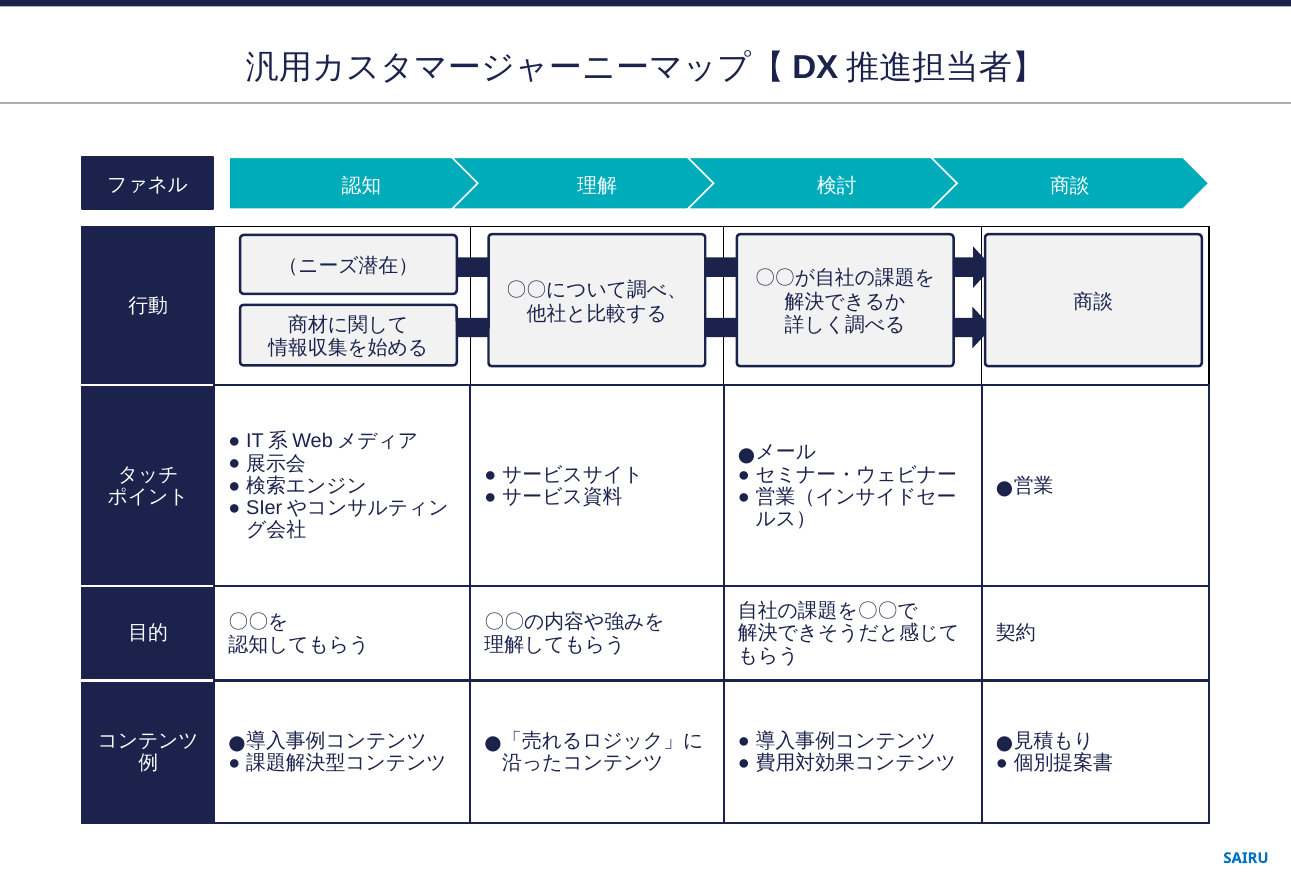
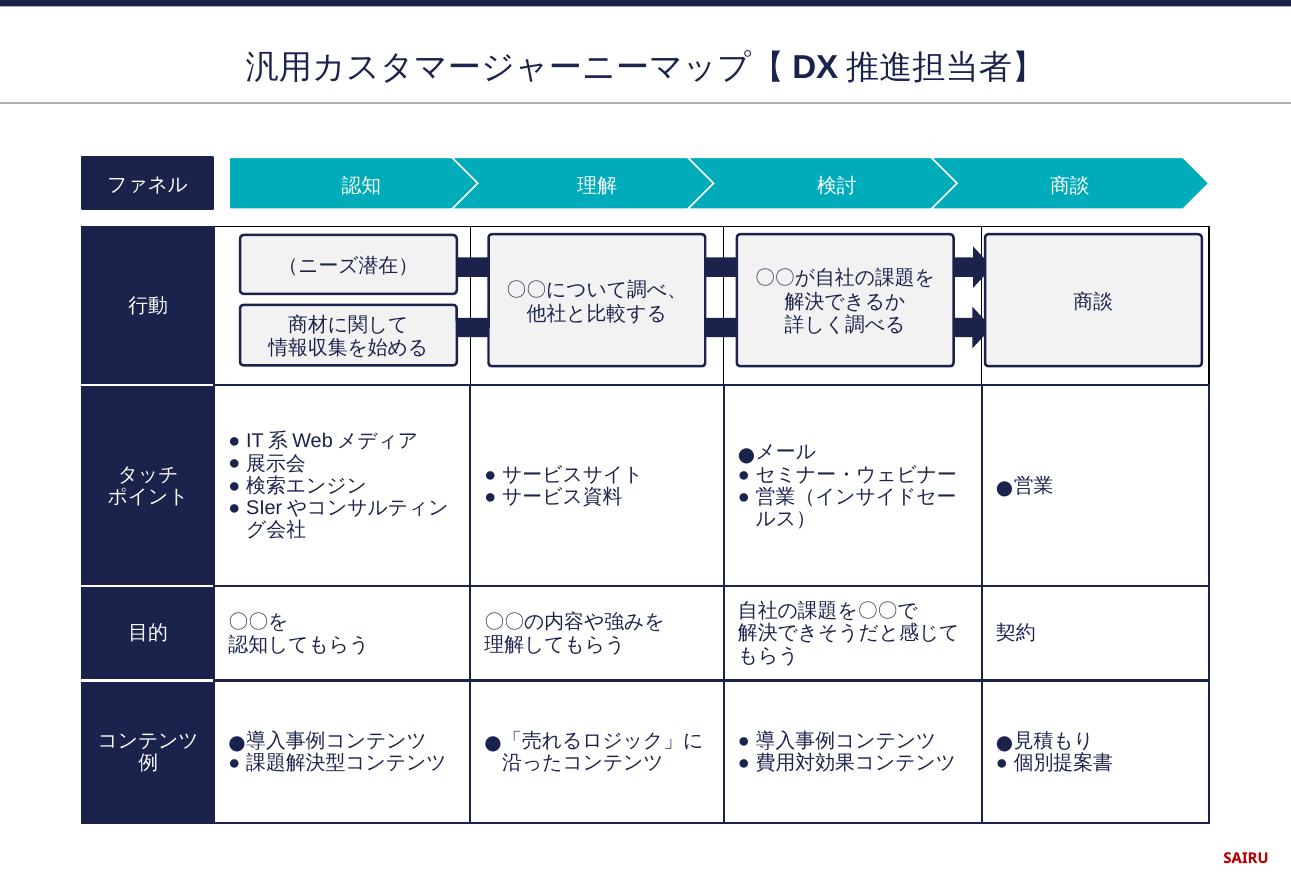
SAIRU colour: blue -> red
